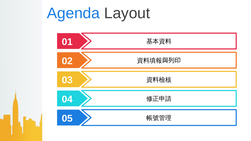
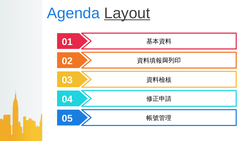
Layout underline: none -> present
